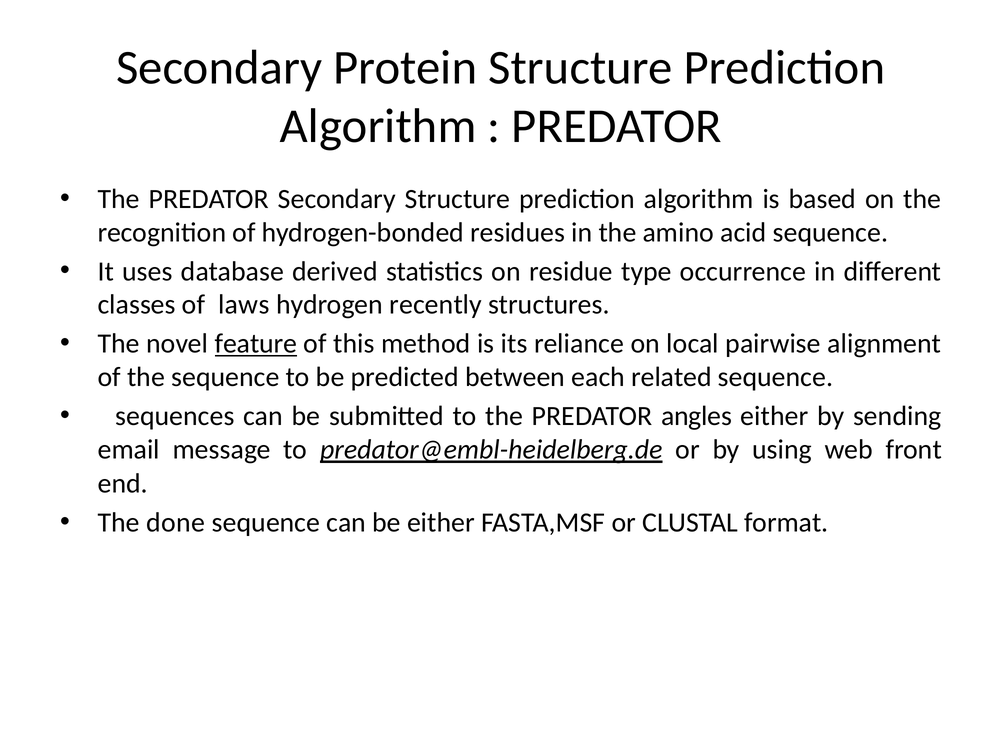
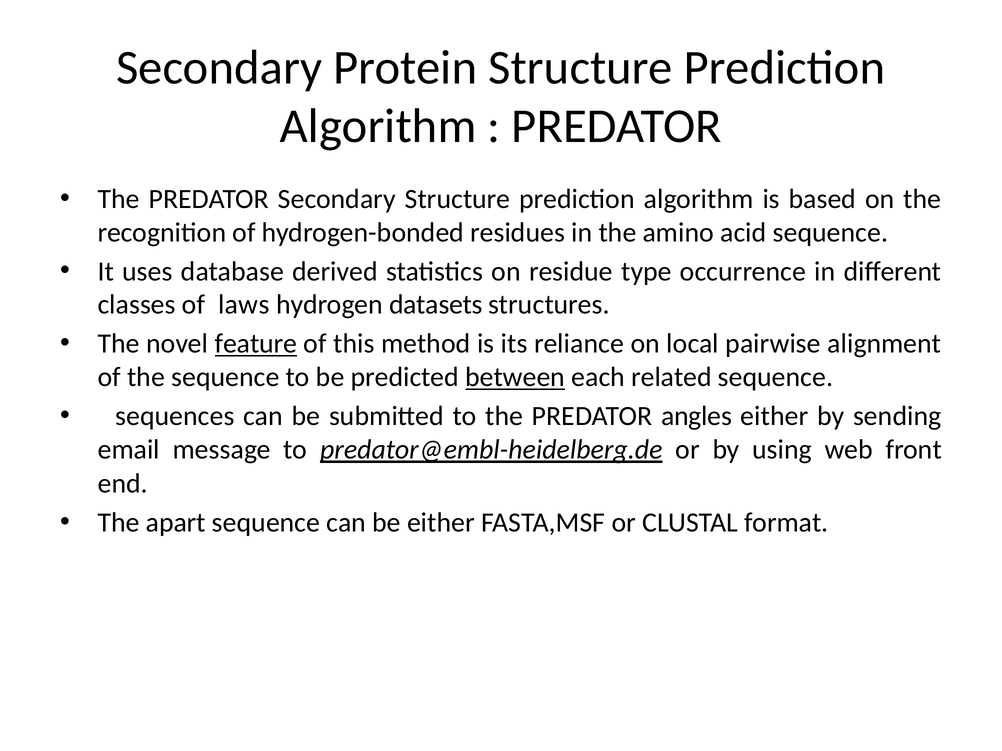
recently: recently -> datasets
between underline: none -> present
done: done -> apart
